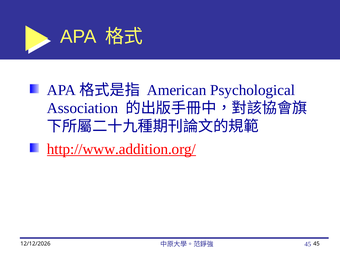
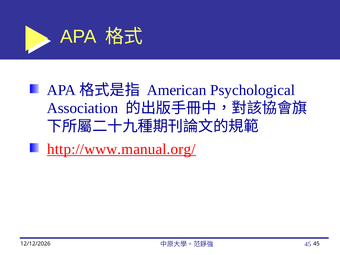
http://www.addition.org/: http://www.addition.org/ -> http://www.manual.org/
